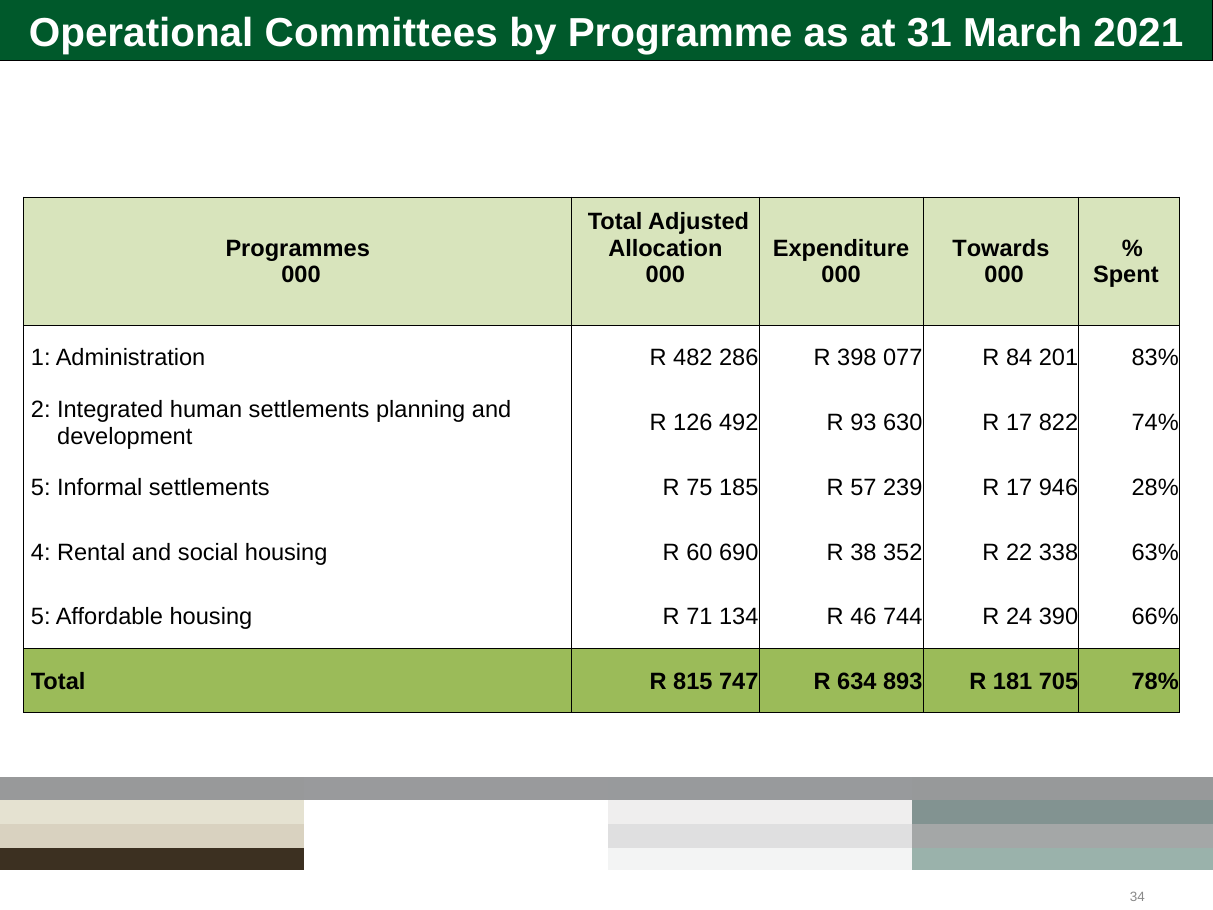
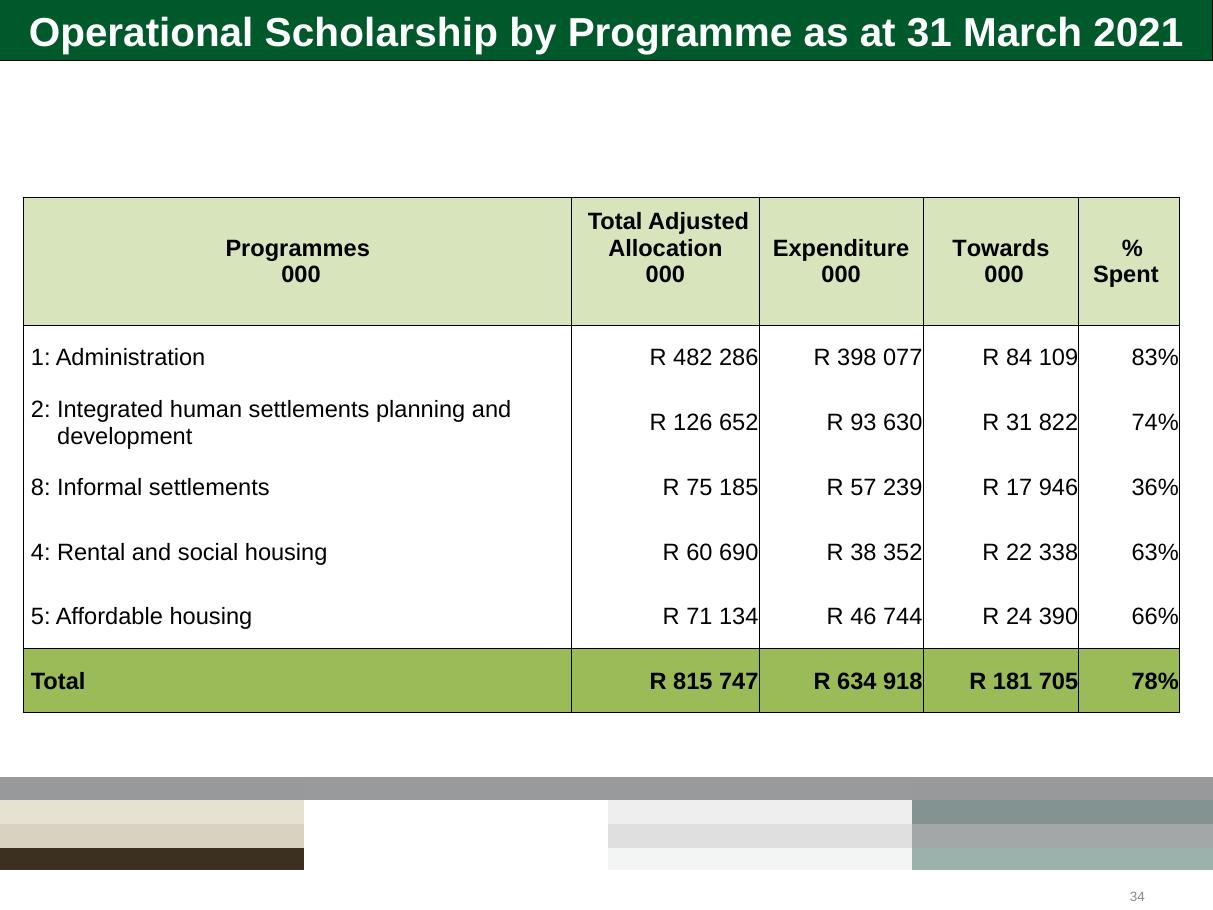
Committees: Committees -> Scholarship
201: 201 -> 109
492: 492 -> 652
630 R 17: 17 -> 31
5 at (41, 488): 5 -> 8
28%: 28% -> 36%
893: 893 -> 918
